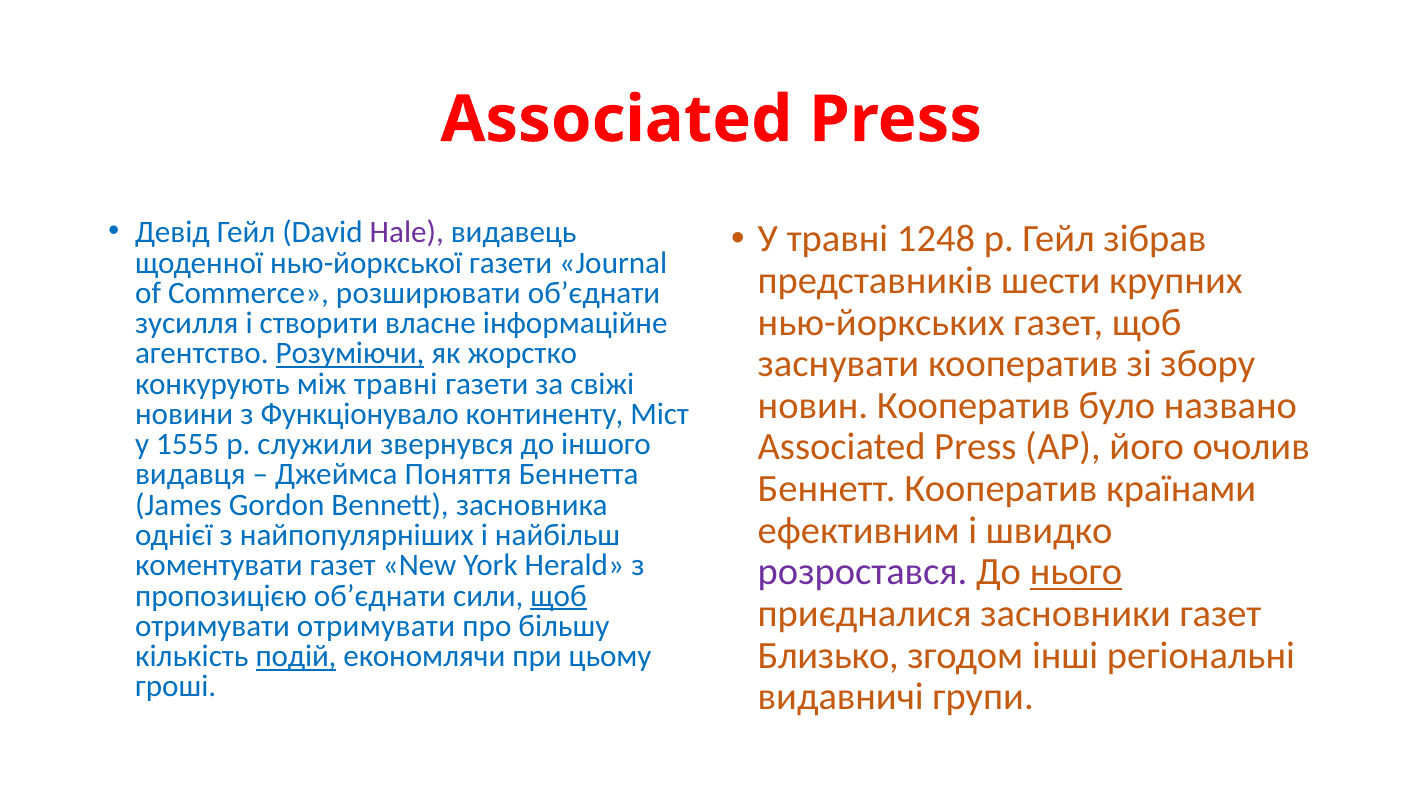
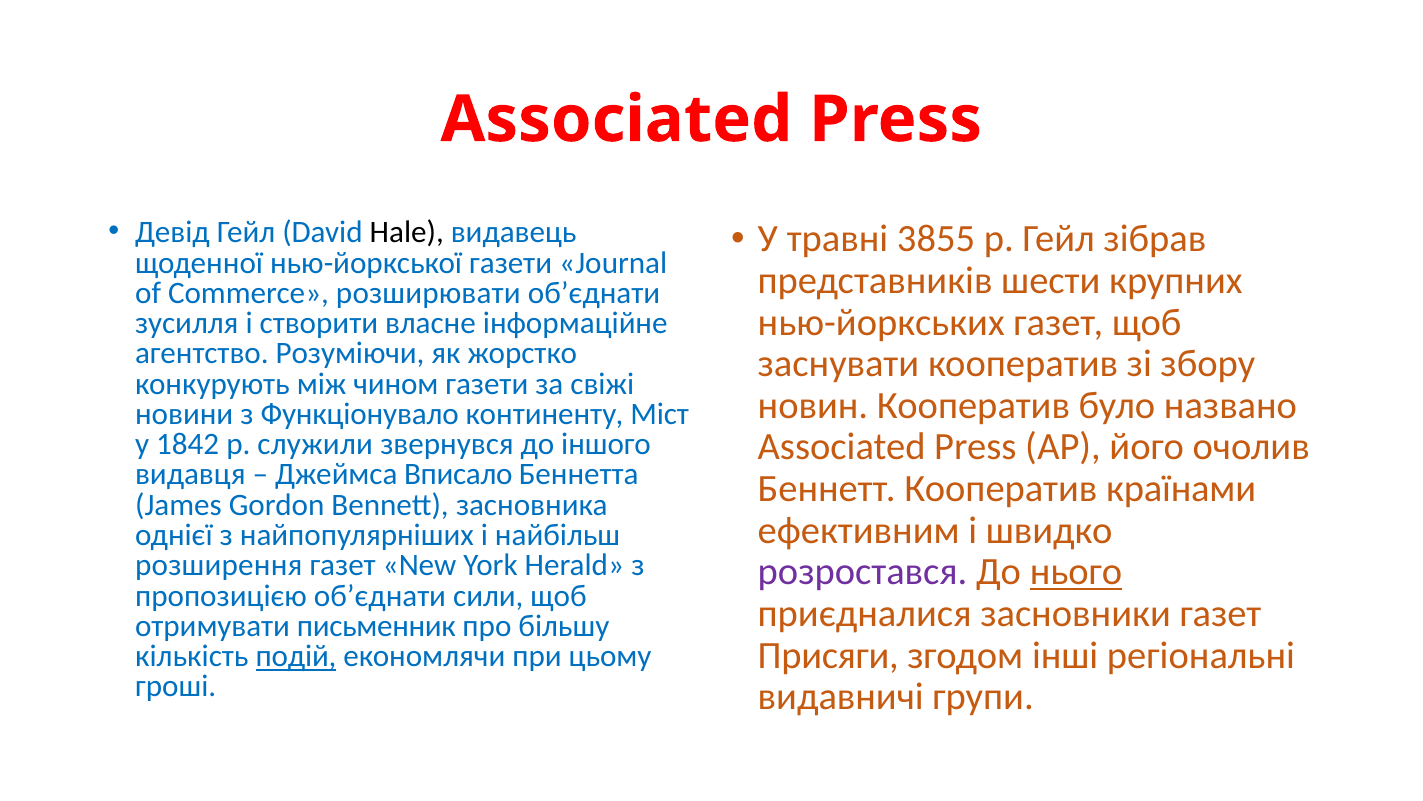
Hale colour: purple -> black
1248: 1248 -> 3855
Розуміючи underline: present -> none
між травні: травні -> чином
1555: 1555 -> 1842
Поняття: Поняття -> Вписало
коментувати: коментувати -> розширення
щоб at (559, 595) underline: present -> none
отримувати отримувати: отримувати -> письменник
Близько: Близько -> Присяги
